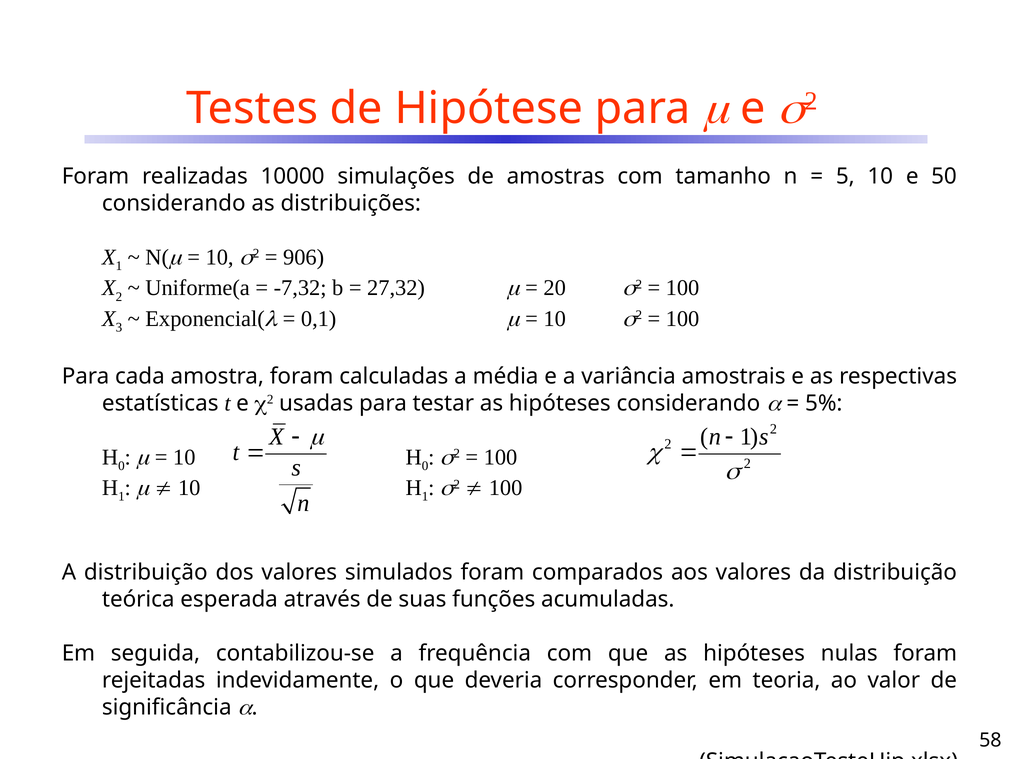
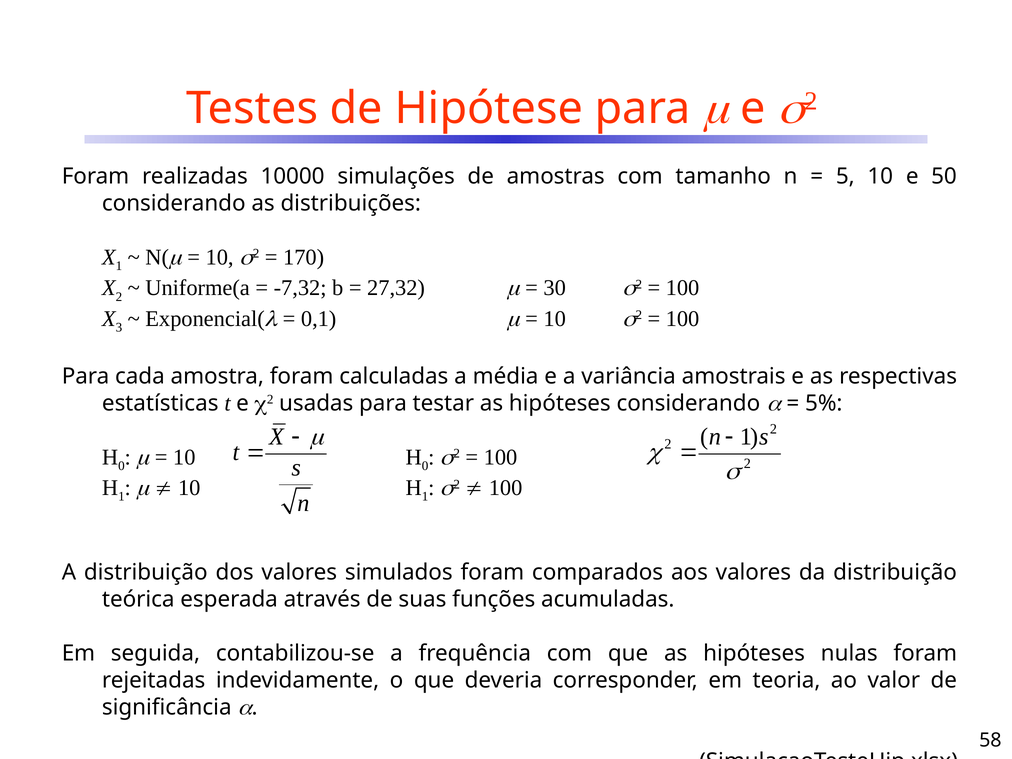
906: 906 -> 170
20: 20 -> 30
